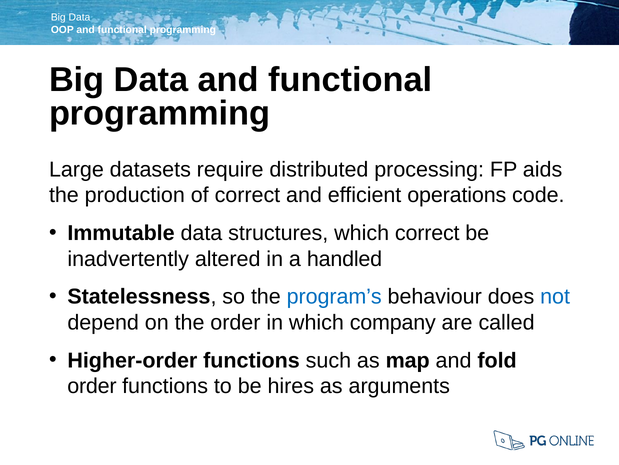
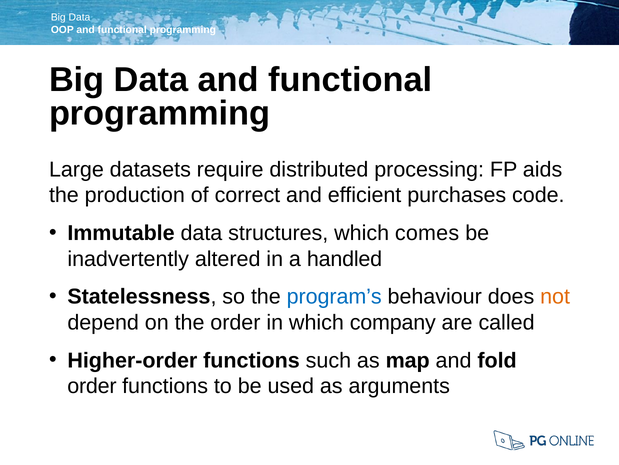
operations: operations -> purchases
which correct: correct -> comes
not colour: blue -> orange
hires: hires -> used
